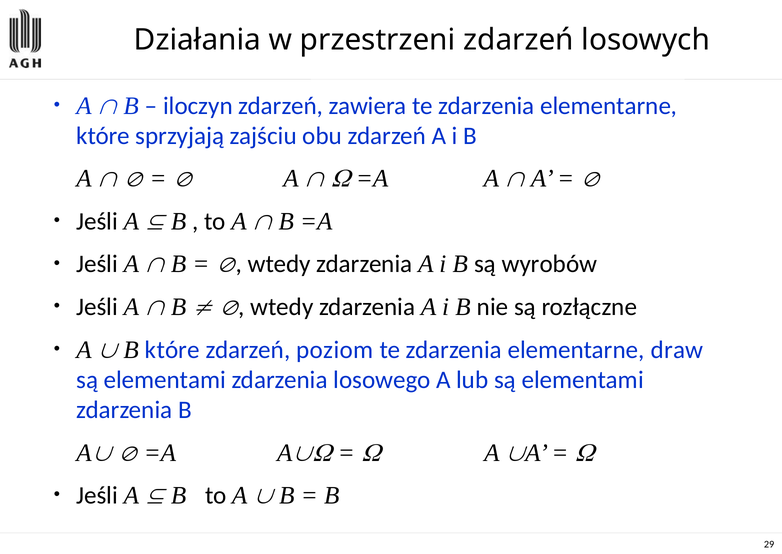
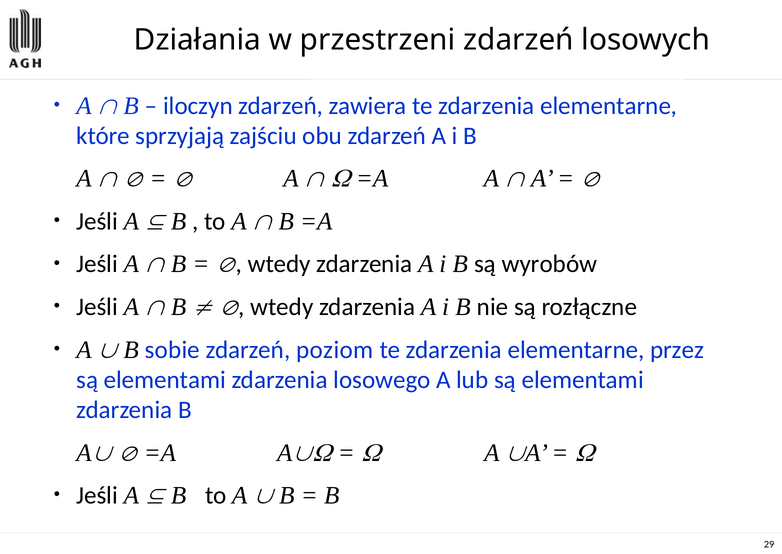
B które: które -> sobie
draw: draw -> przez
